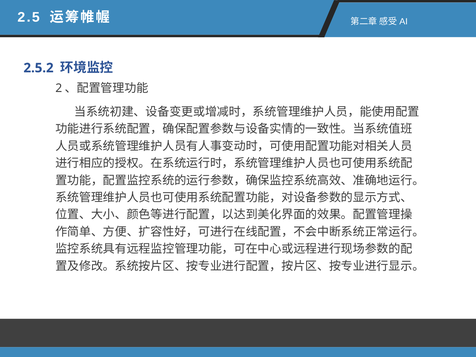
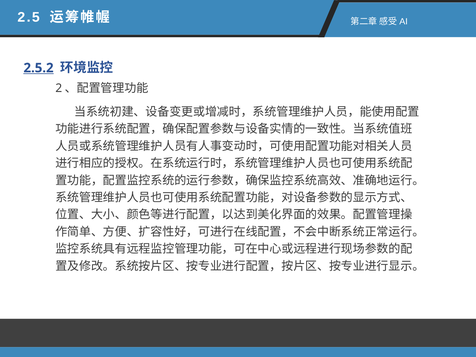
2.5.2 underline: none -> present
